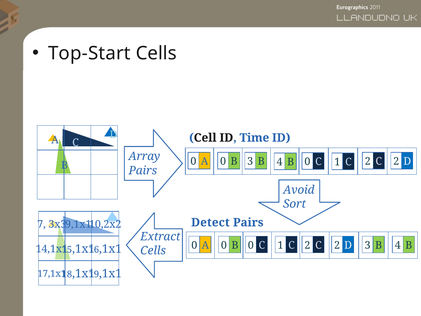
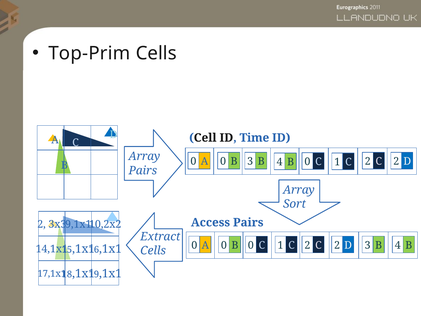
Top-Start: Top-Start -> Top-Prim
Avoid at (299, 190): Avoid -> Array
Detect: Detect -> Access
7 at (42, 224): 7 -> 2
